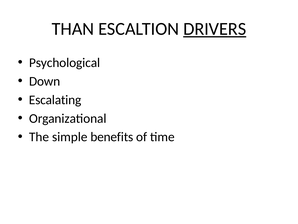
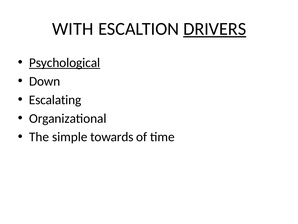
THAN: THAN -> WITH
Psychological underline: none -> present
benefits: benefits -> towards
